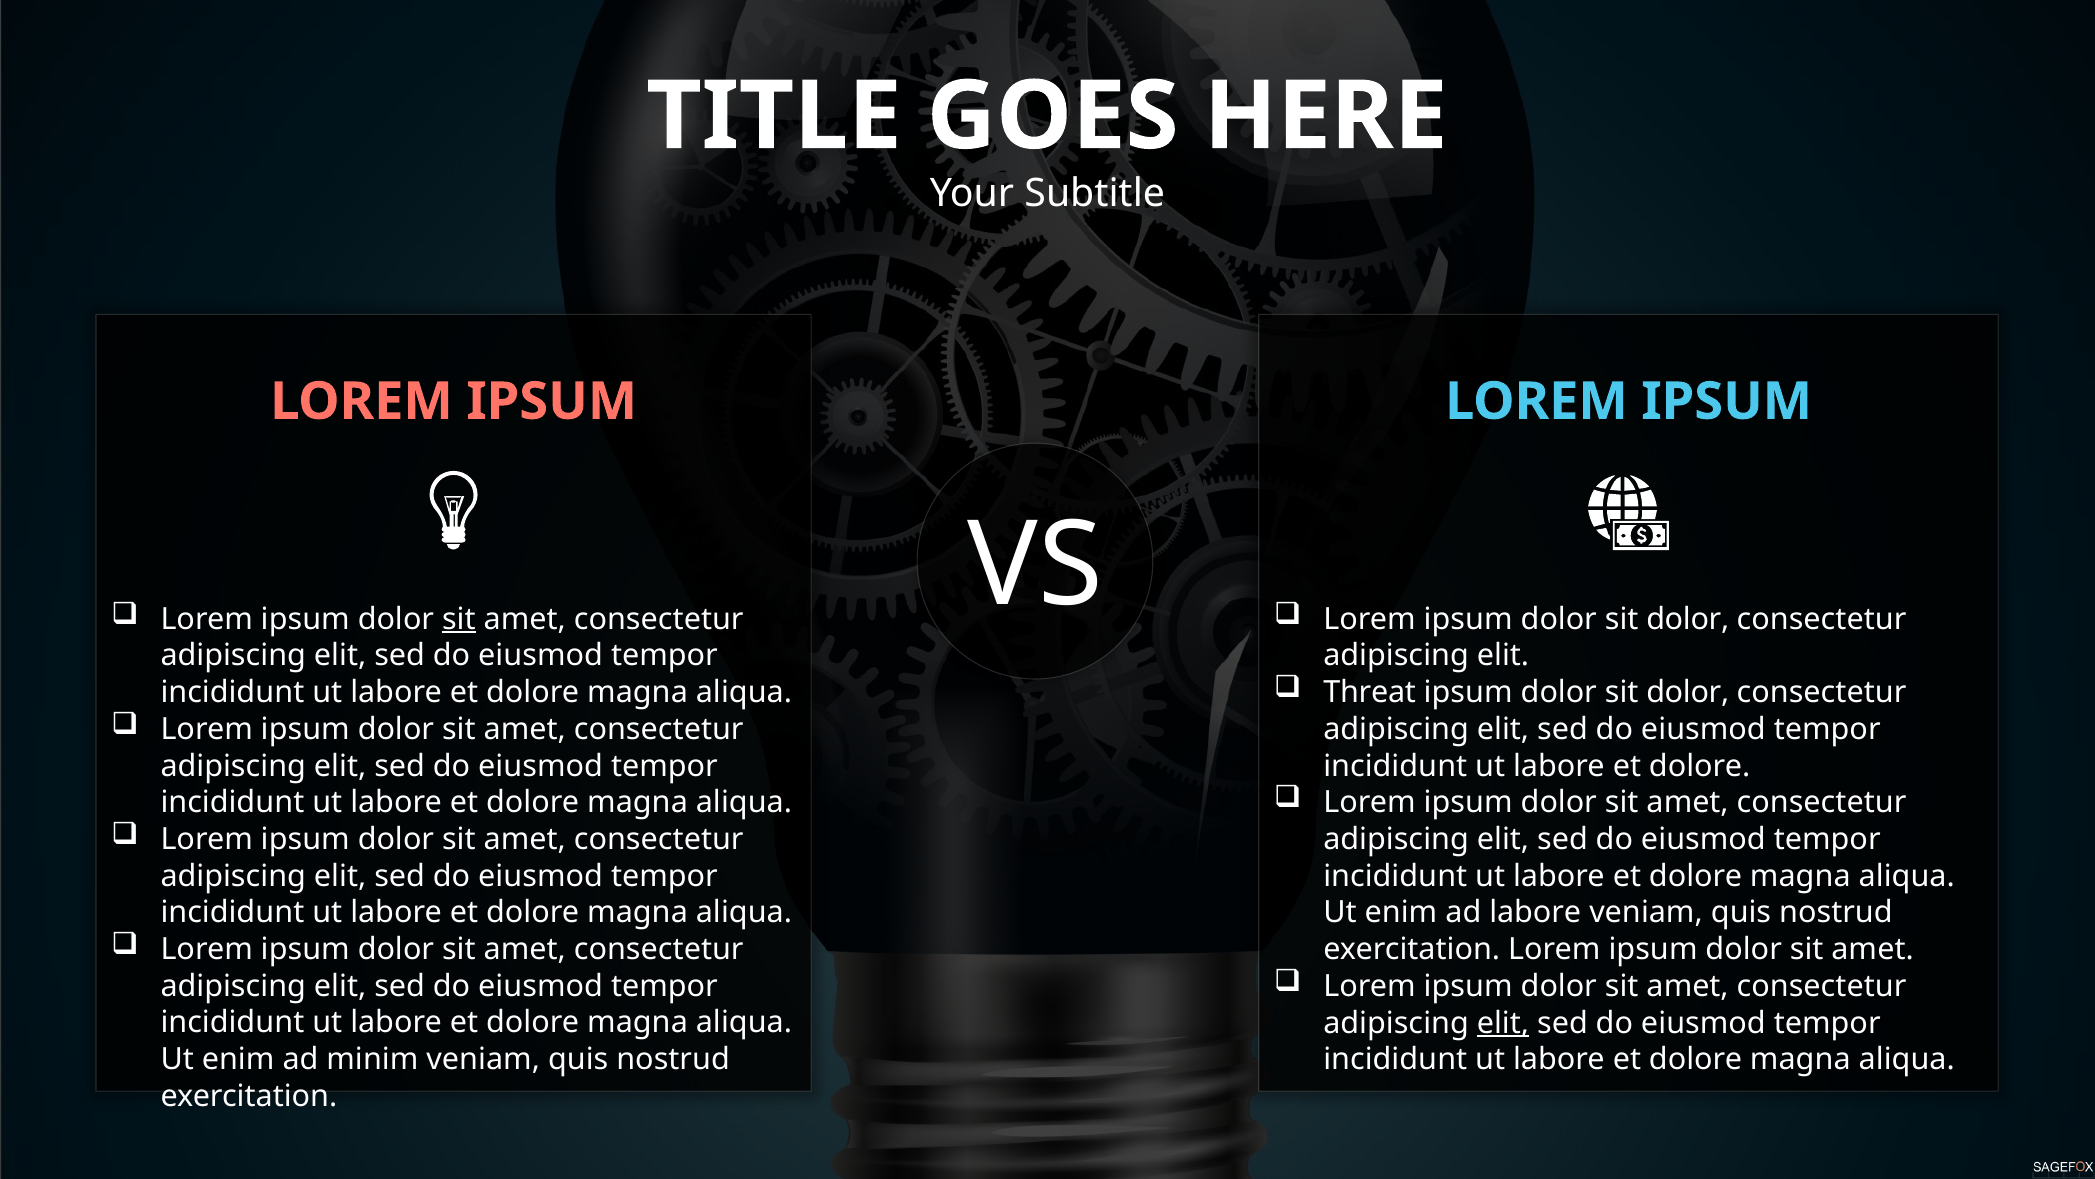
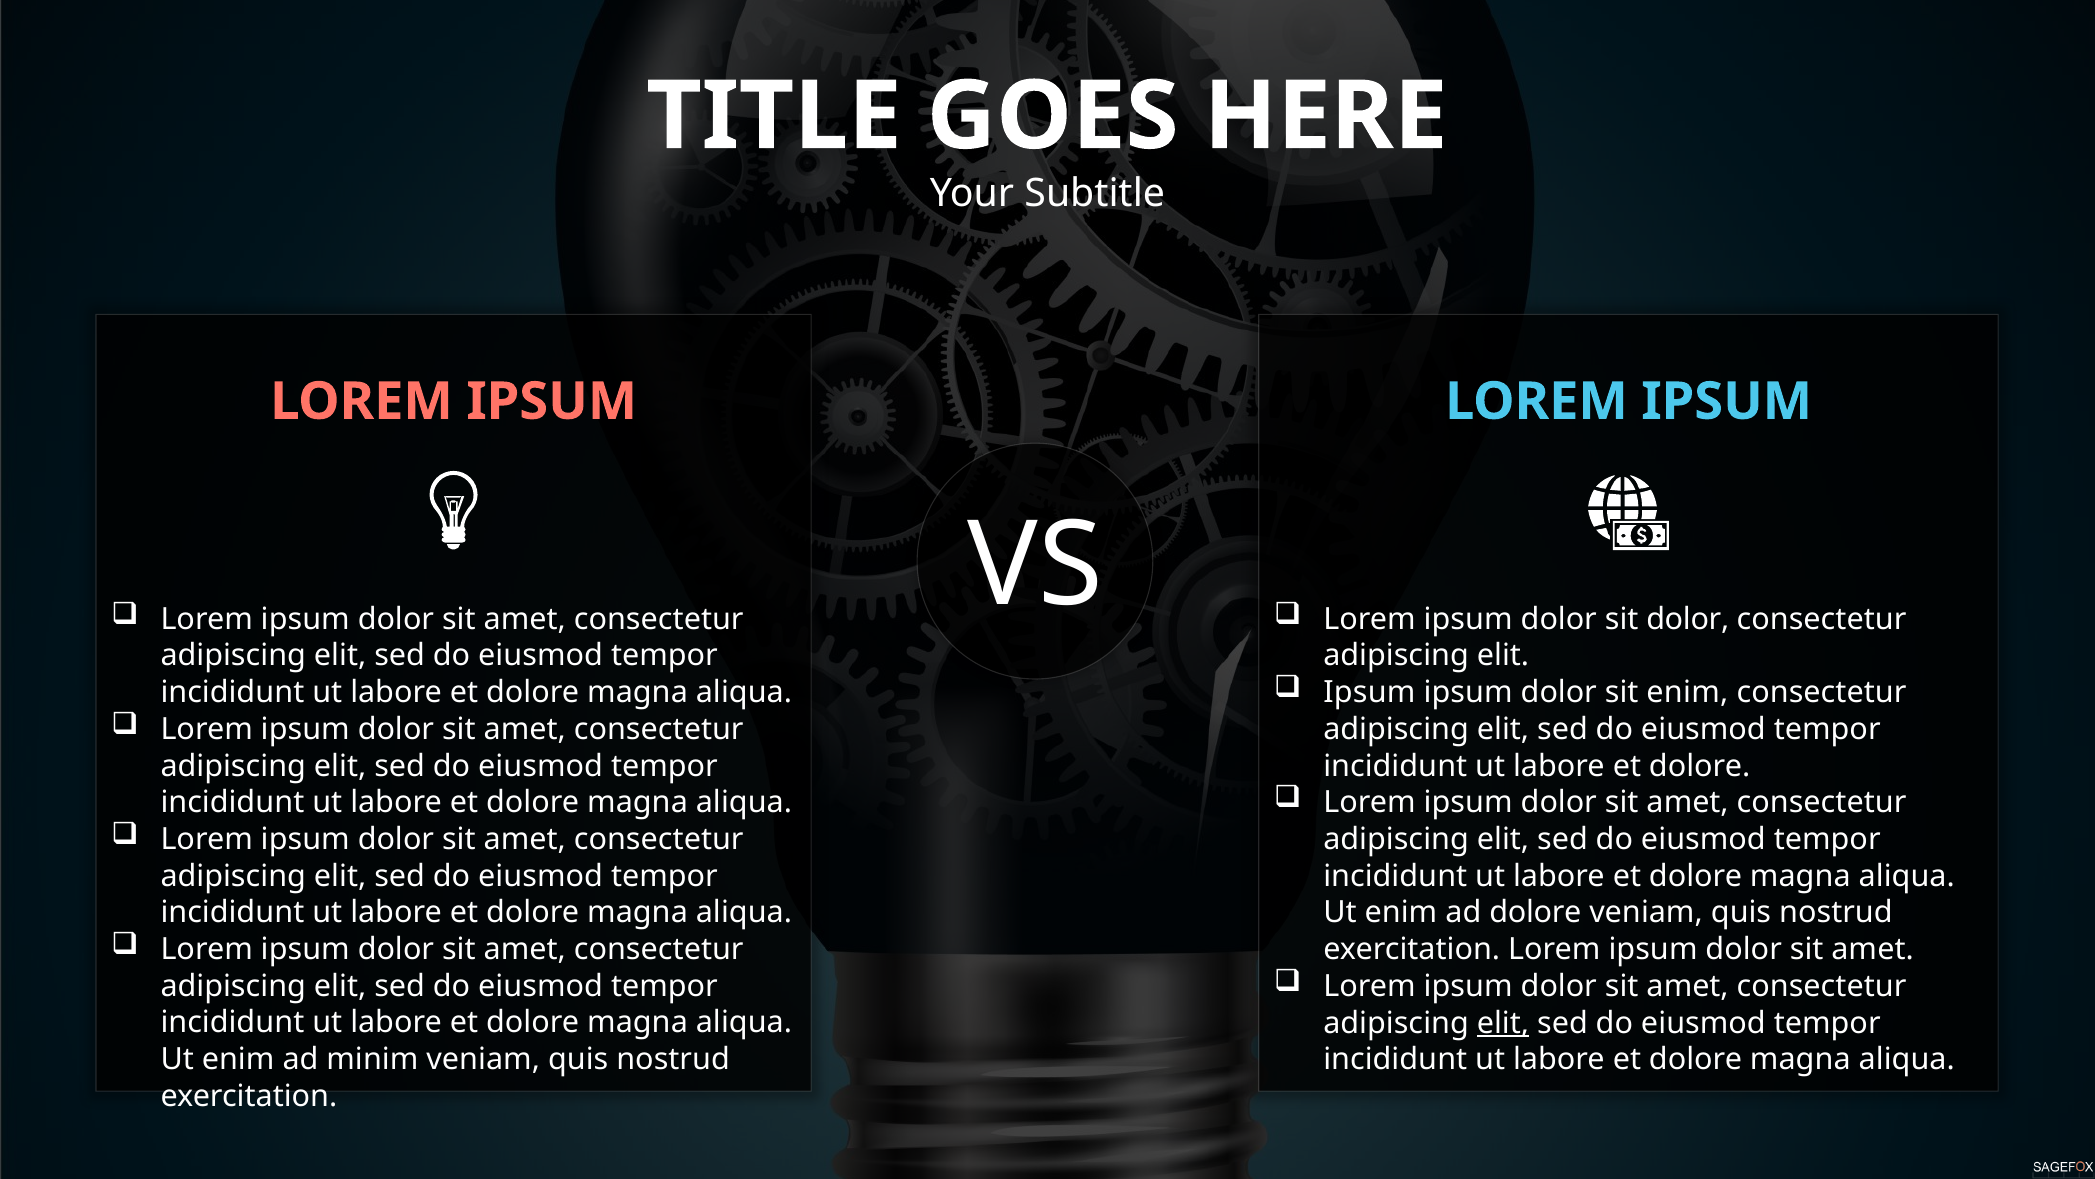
sit at (459, 619) underline: present -> none
Threat at (1370, 692): Threat -> Ipsum
dolor at (1688, 692): dolor -> enim
ad labore: labore -> dolore
